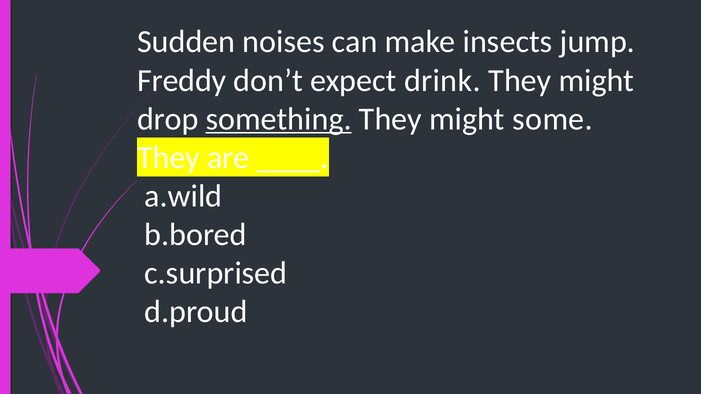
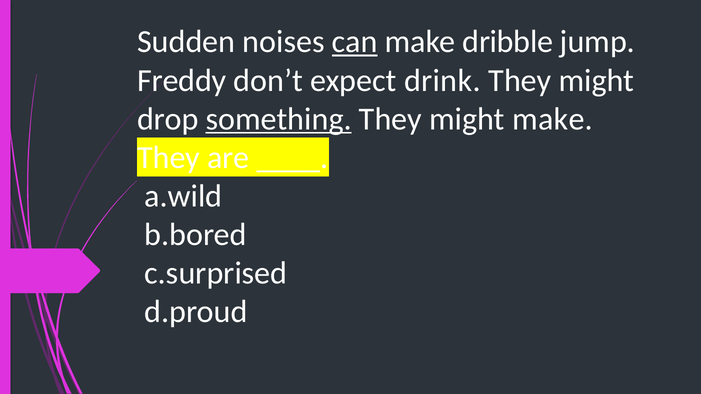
can underline: none -> present
insects: insects -> dribble
might some: some -> make
